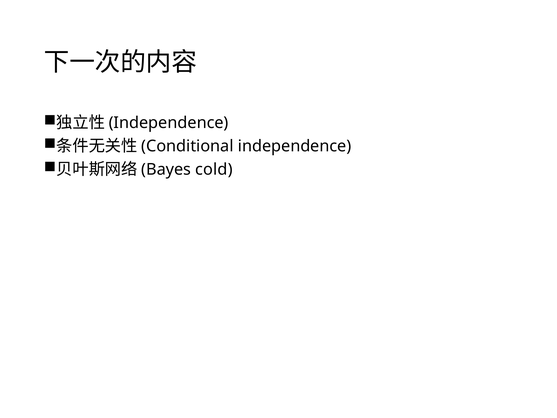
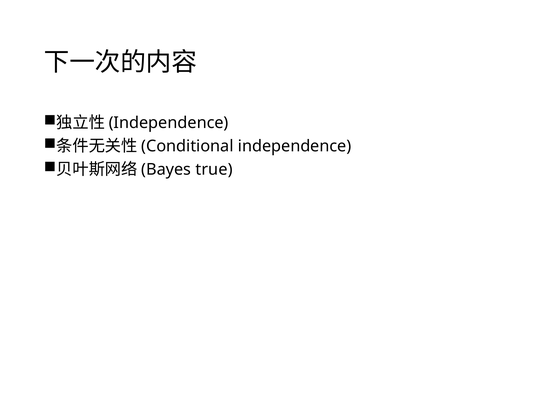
cold: cold -> true
